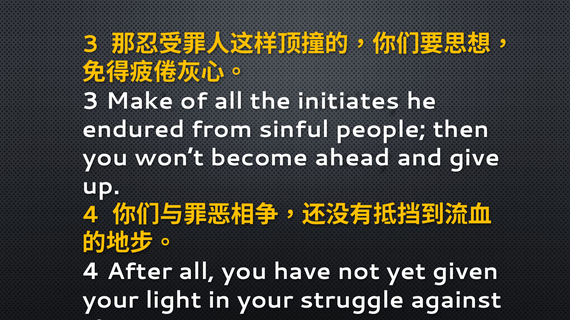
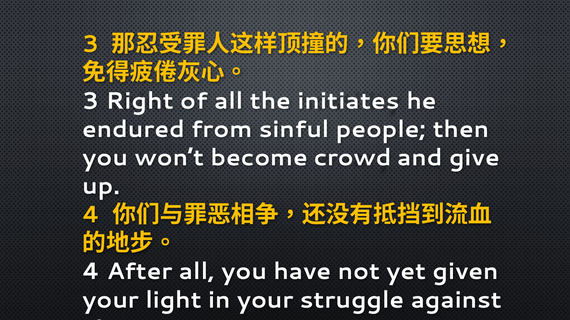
Make: Make -> Right
ahead: ahead -> crowd
